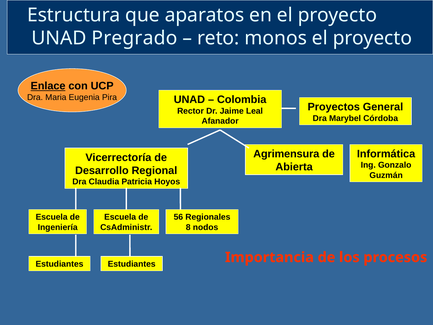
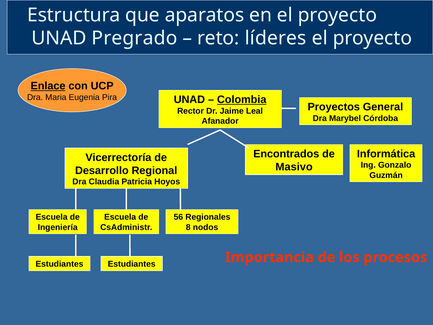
monos: monos -> líderes
Colombia underline: none -> present
Agrimensura: Agrimensura -> Encontrados
Abierta: Abierta -> Masivo
